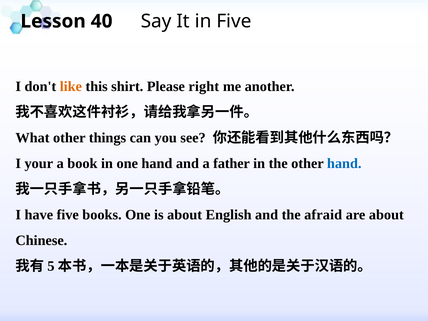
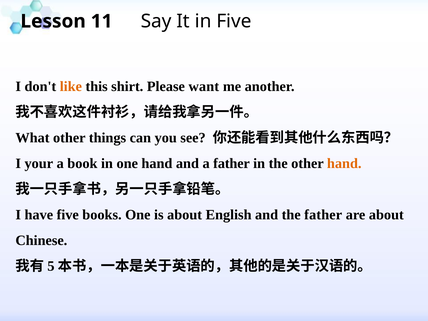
40: 40 -> 11
right: right -> want
hand at (344, 164) colour: blue -> orange
the afraid: afraid -> father
